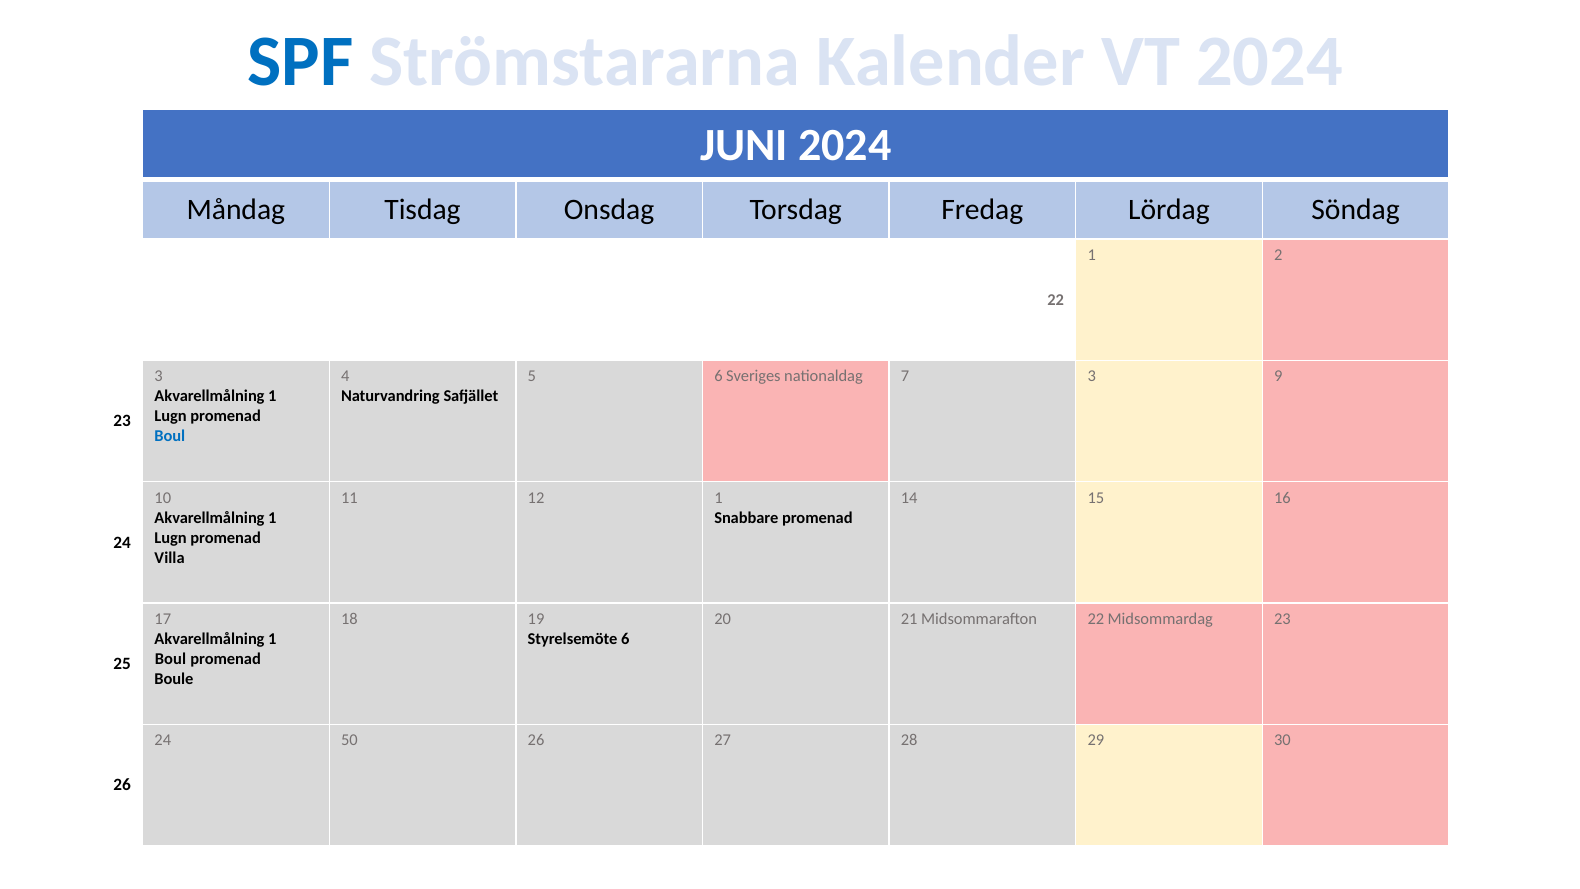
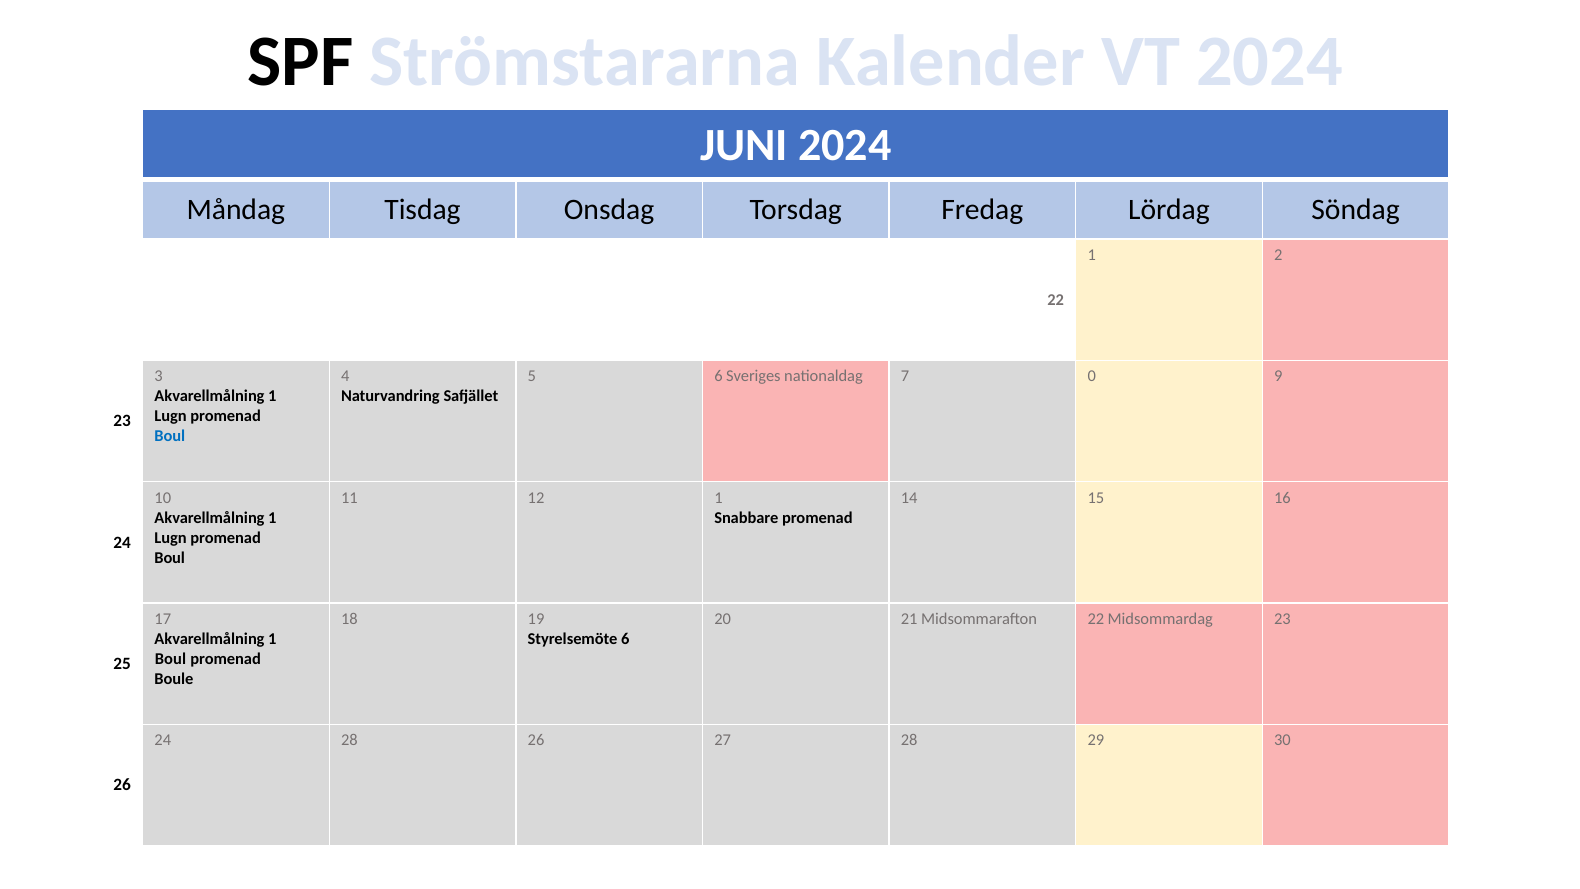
SPF colour: blue -> black
7 3: 3 -> 0
Villa at (170, 557): Villa -> Boul
24 50: 50 -> 28
